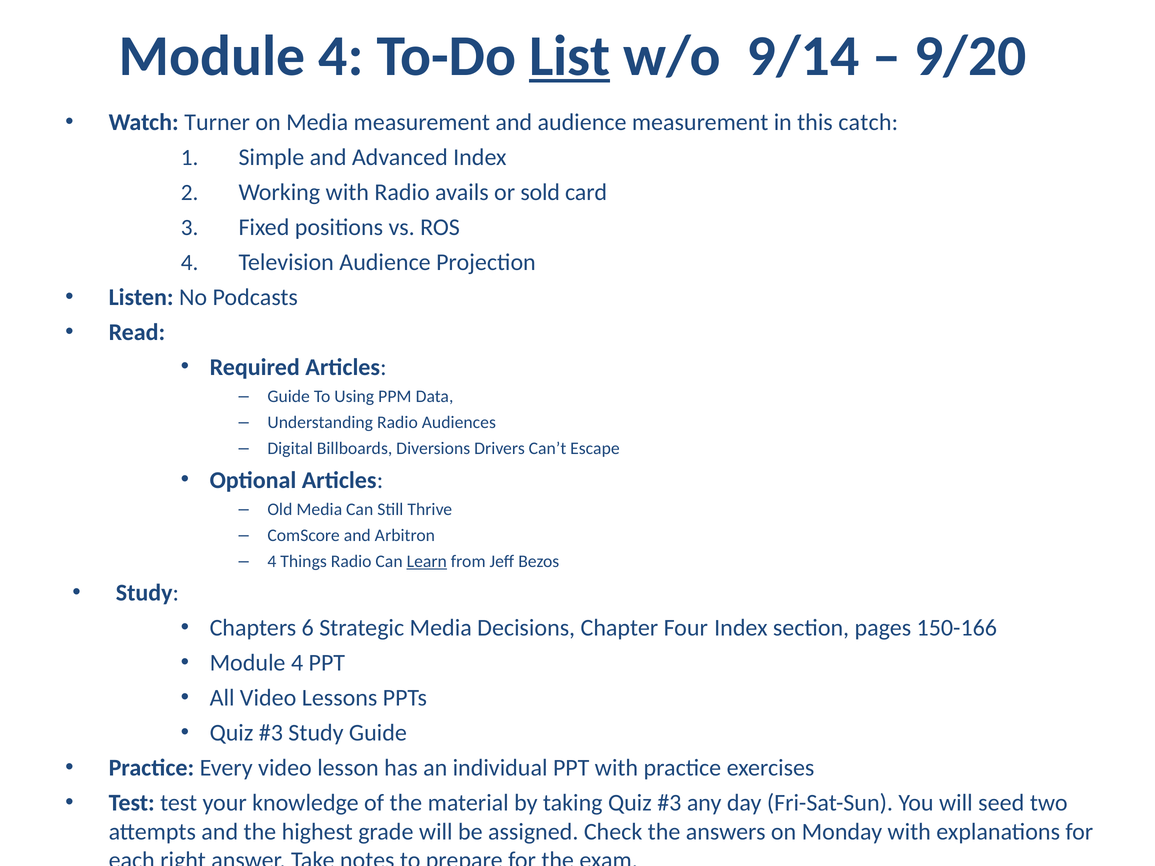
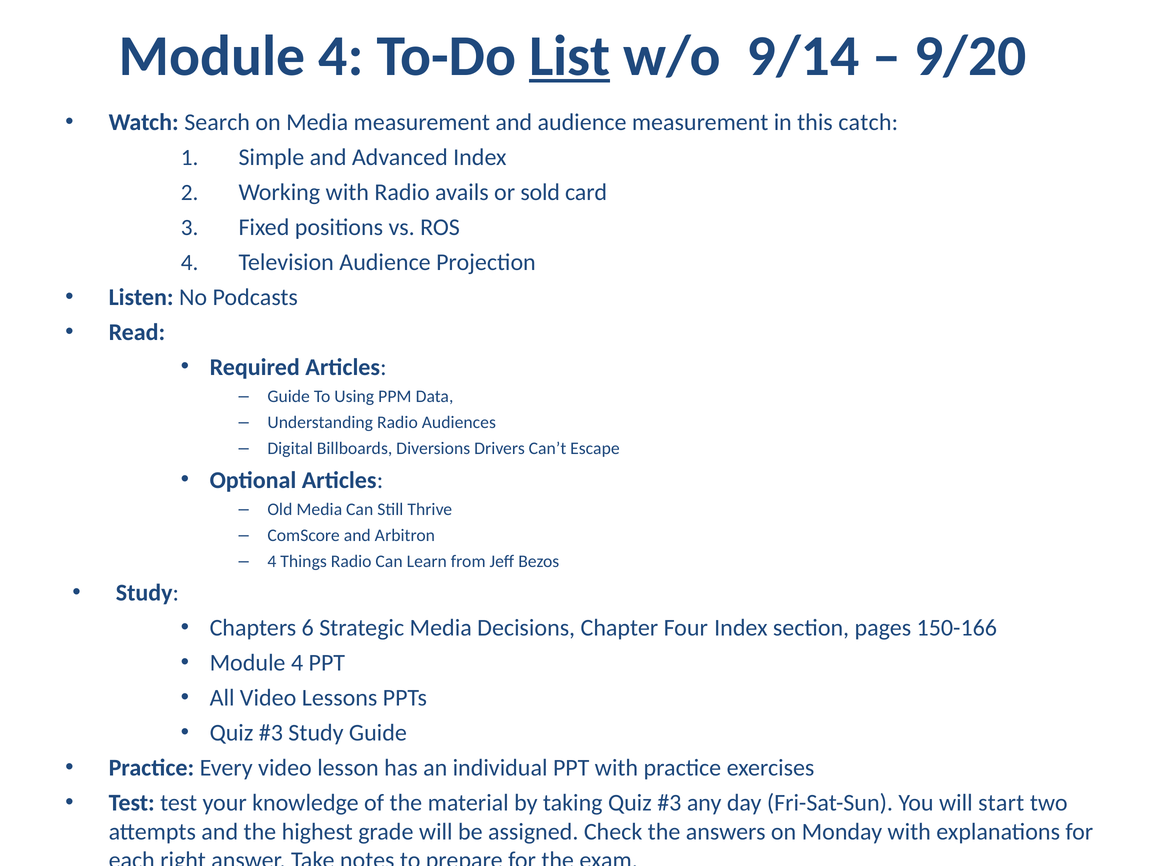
Turner: Turner -> Search
Learn underline: present -> none
seed: seed -> start
